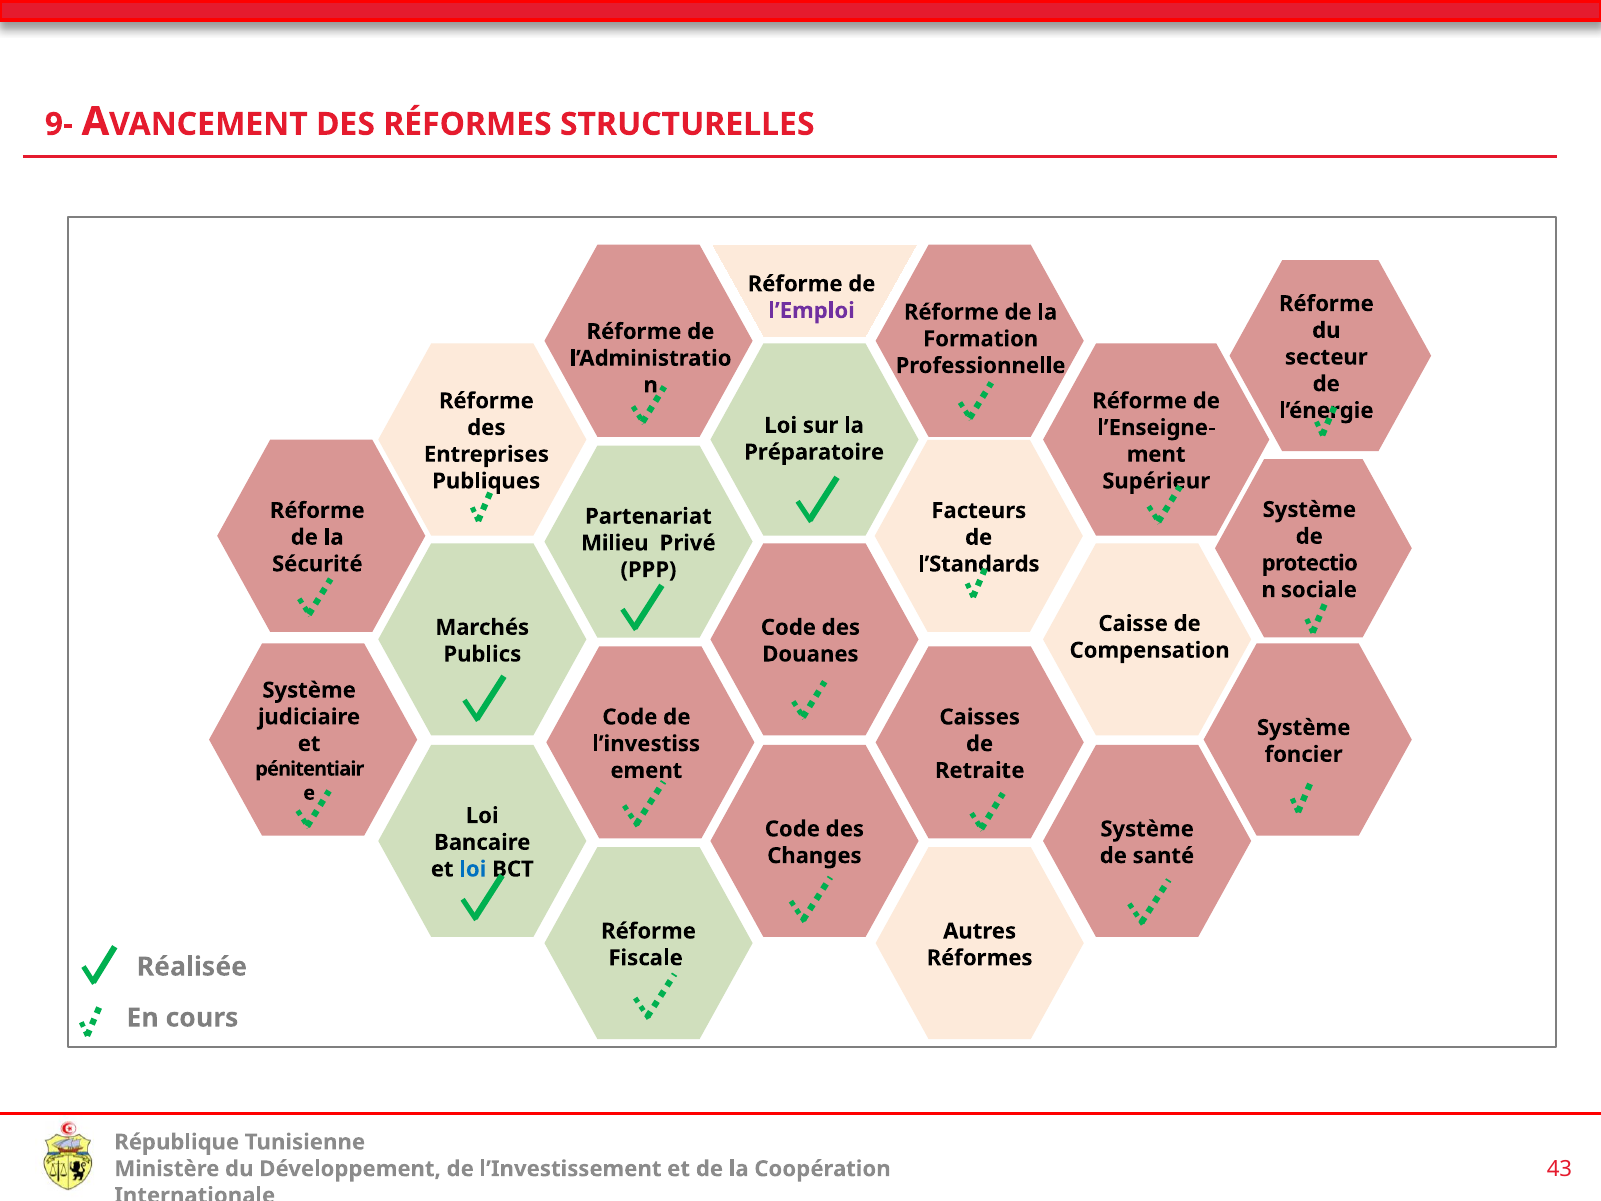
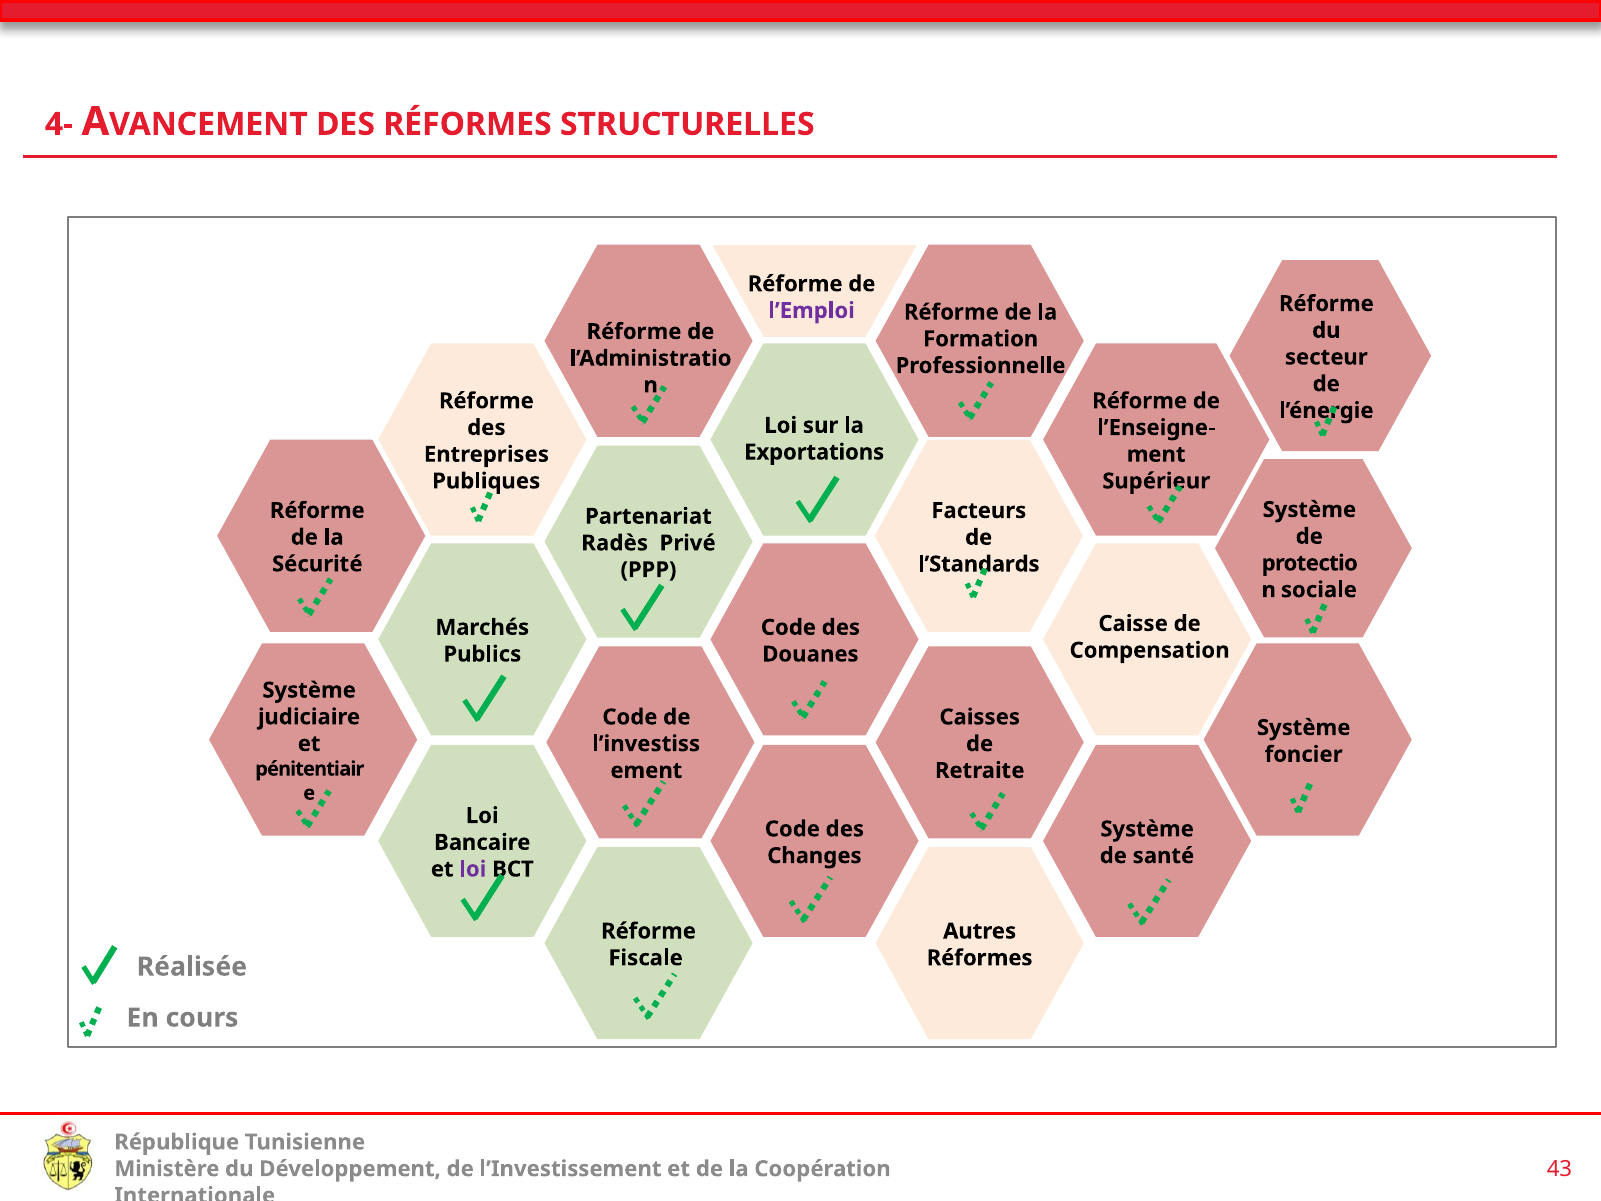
9-: 9- -> 4-
Préparatoire: Préparatoire -> Exportations
Milieu: Milieu -> Radès
loi at (473, 869) colour: blue -> purple
